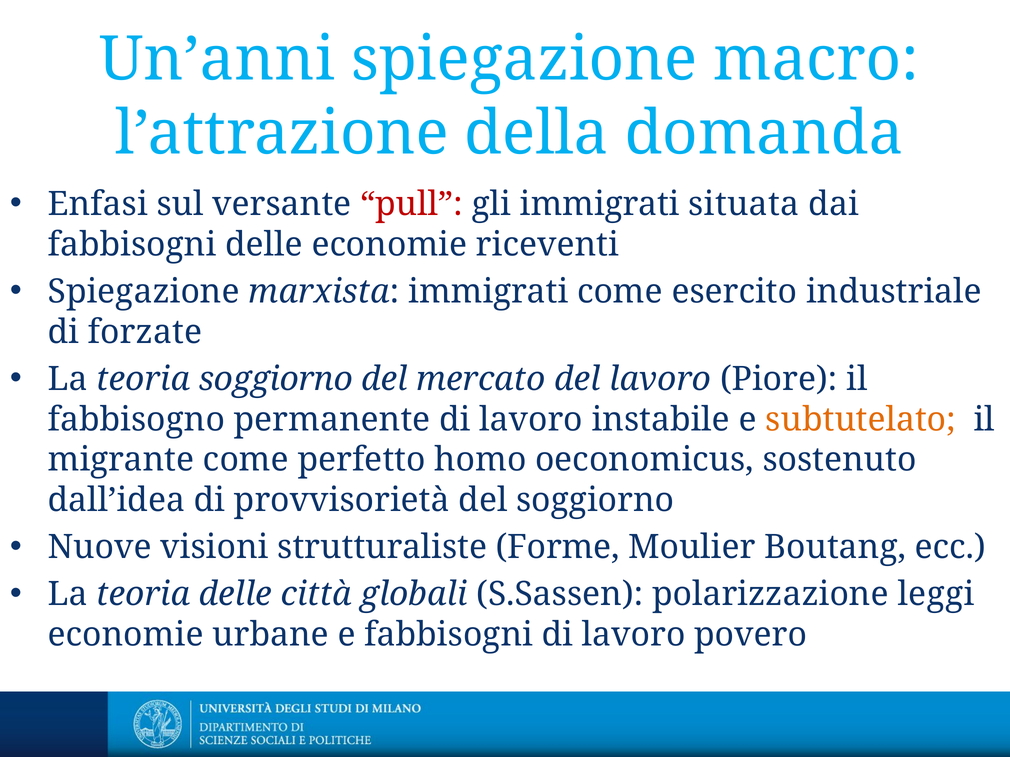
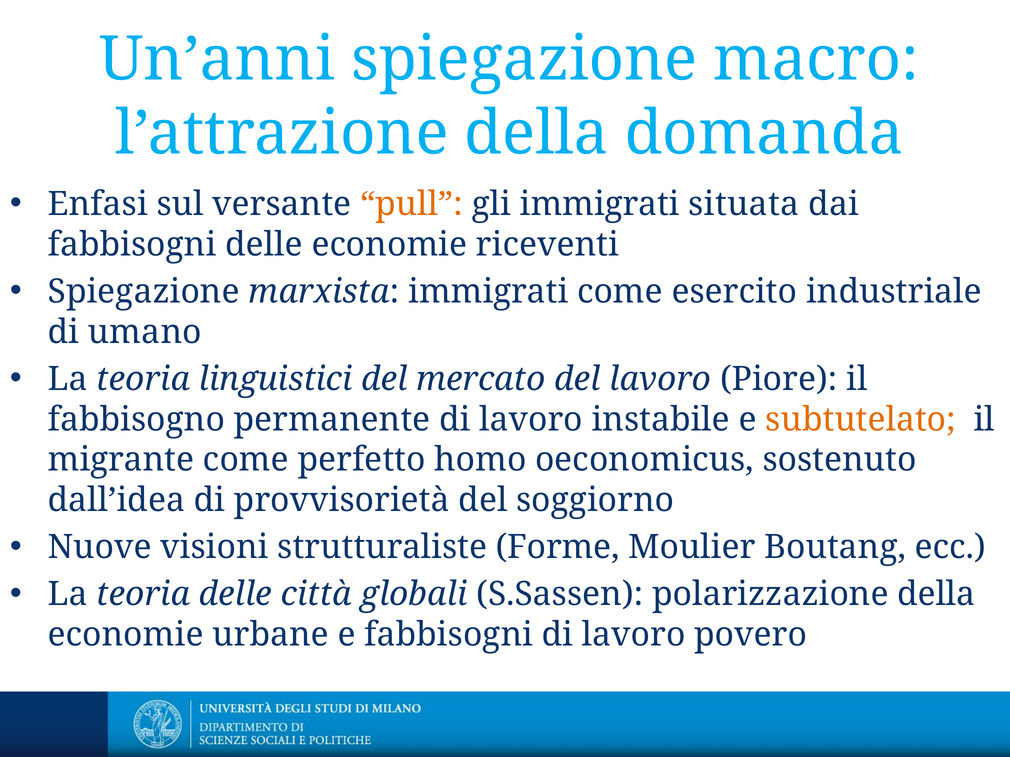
pull colour: red -> orange
forzate: forzate -> umano
teoria soggiorno: soggiorno -> linguistici
polarizzazione leggi: leggi -> della
